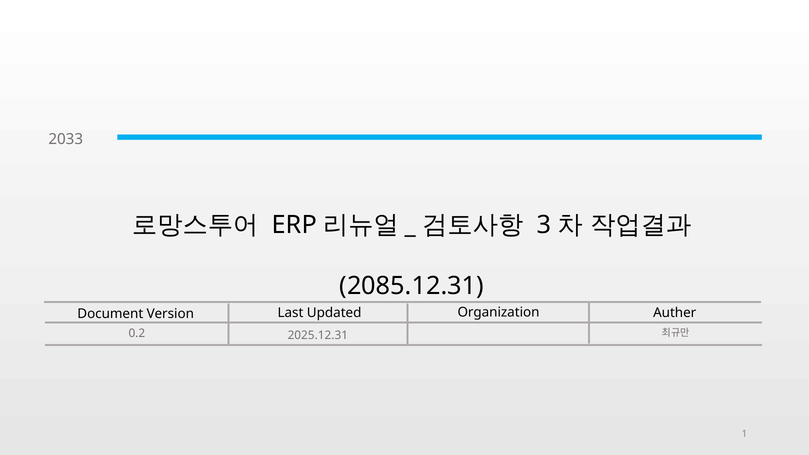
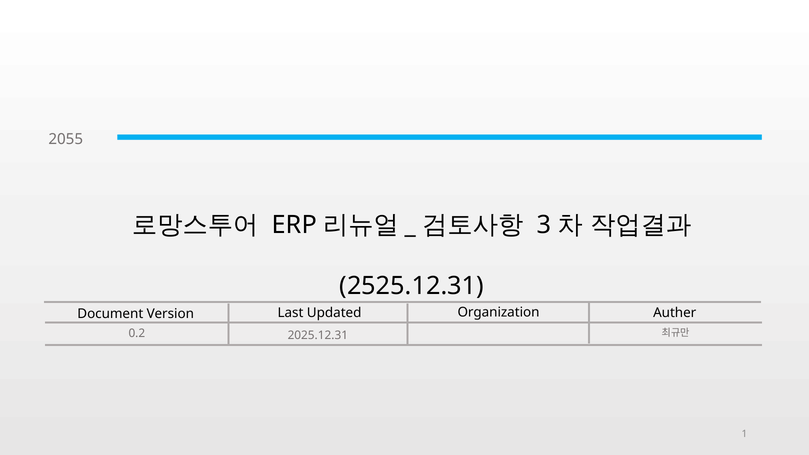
2033: 2033 -> 2055
2085.12.31: 2085.12.31 -> 2525.12.31
